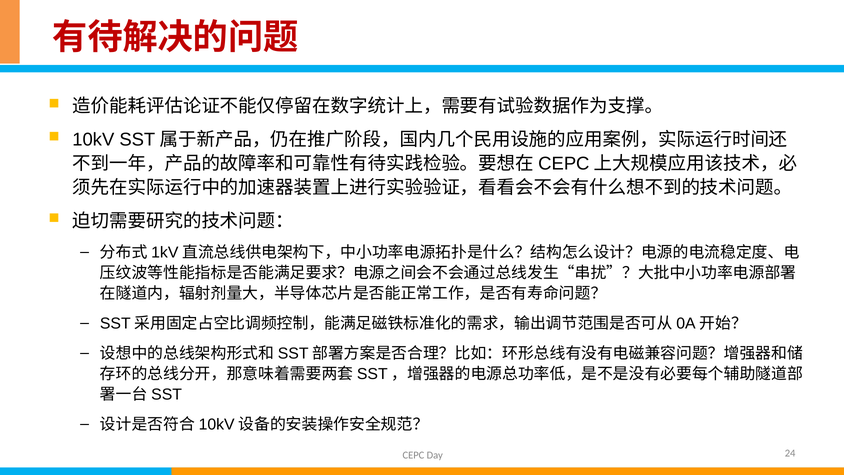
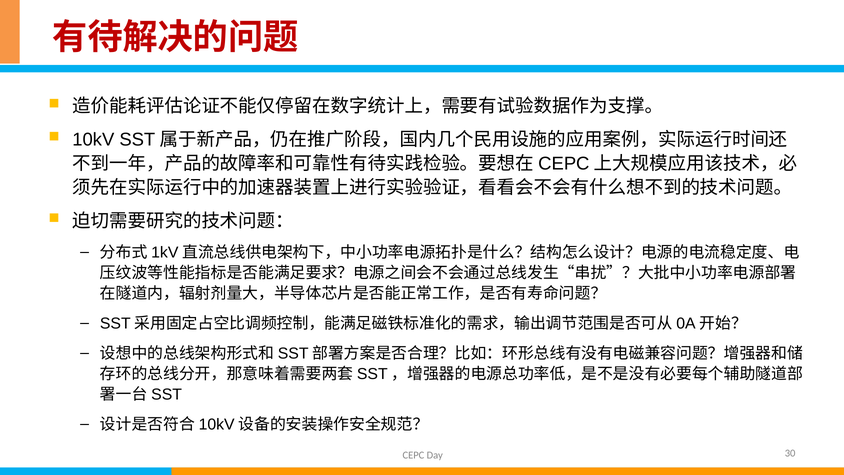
24: 24 -> 30
